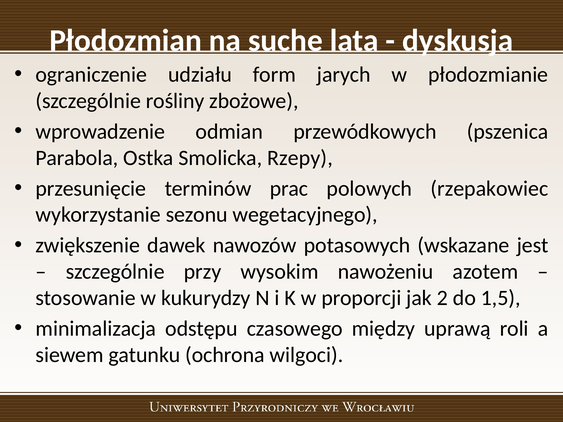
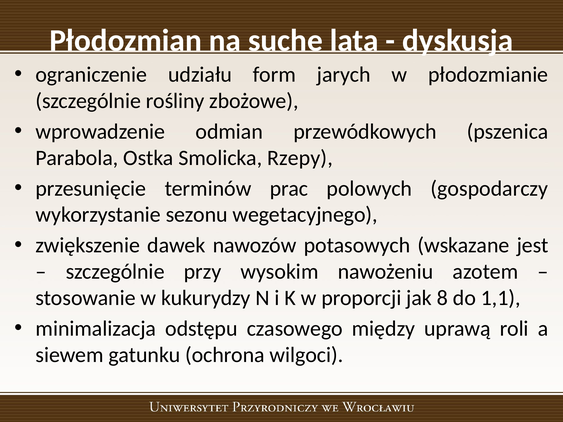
rzepakowiec: rzepakowiec -> gospodarczy
2: 2 -> 8
1,5: 1,5 -> 1,1
